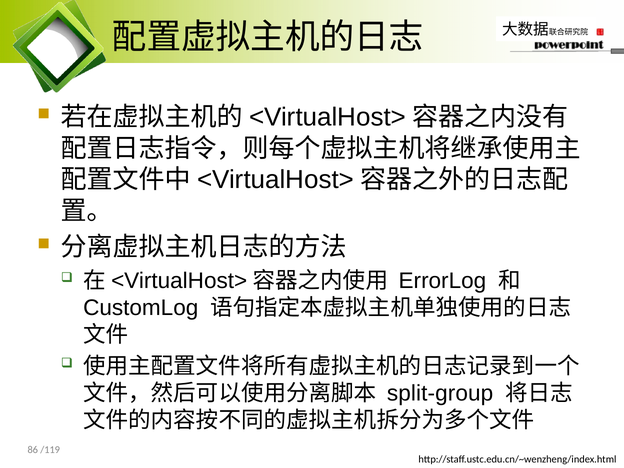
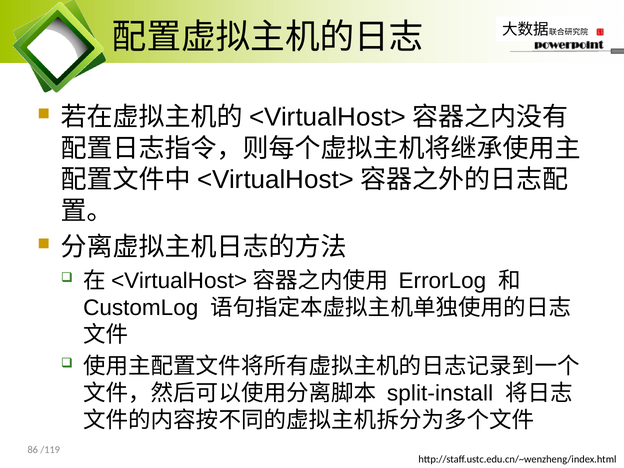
split-group: split-group -> split-install
